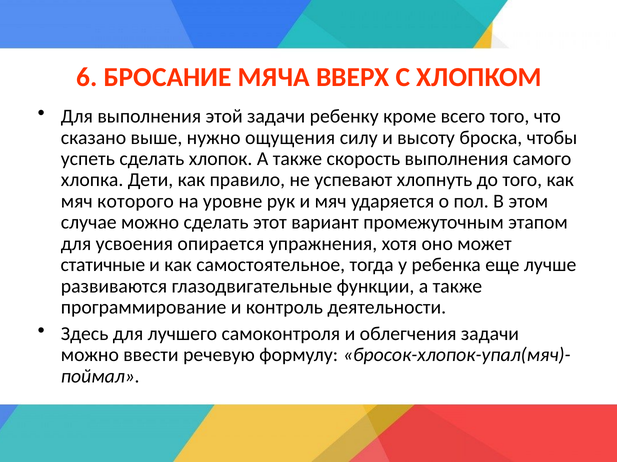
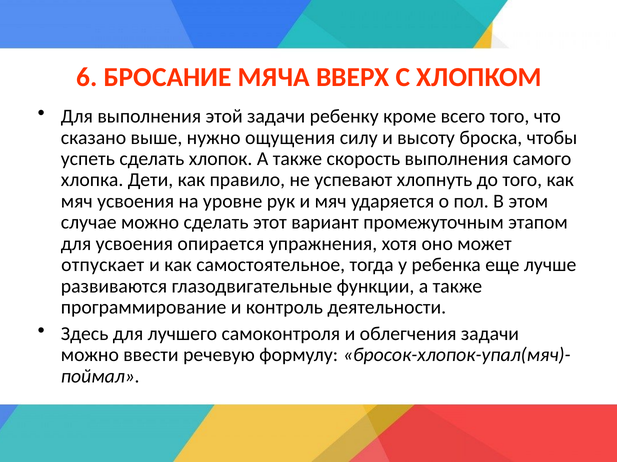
мяч которого: которого -> усвоения
статичные: статичные -> отпускает
